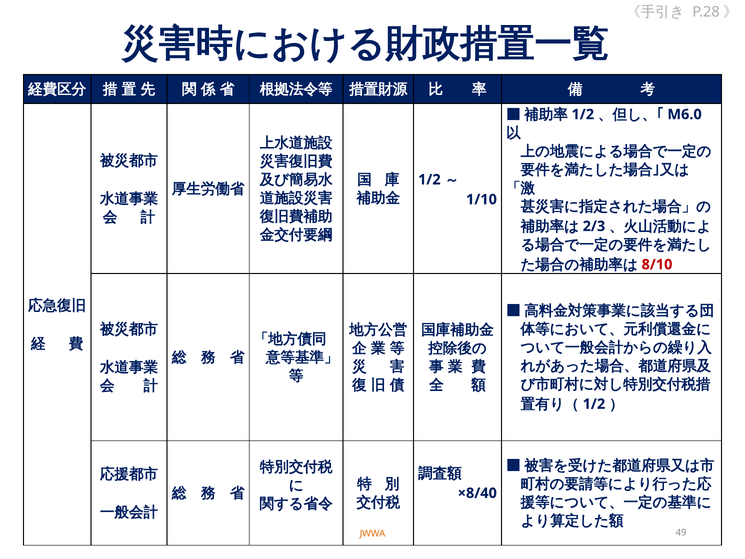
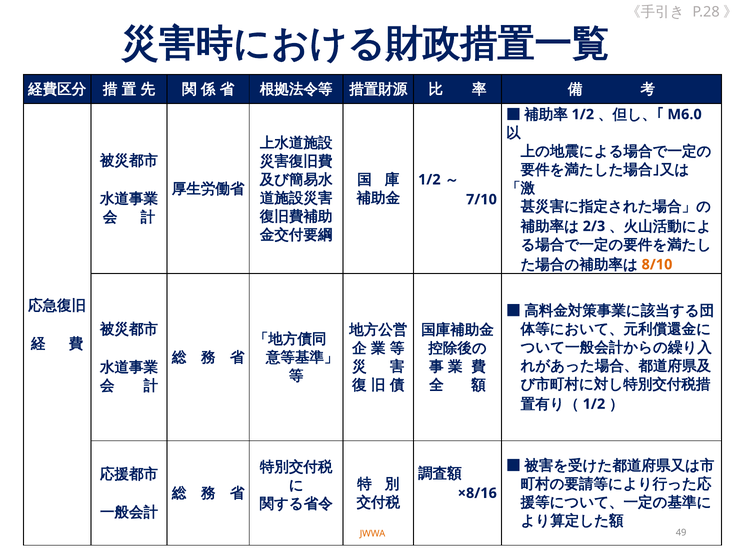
1/10: 1/10 -> 7/10
8/10 colour: red -> orange
×8/40: ×8/40 -> ×8/16
